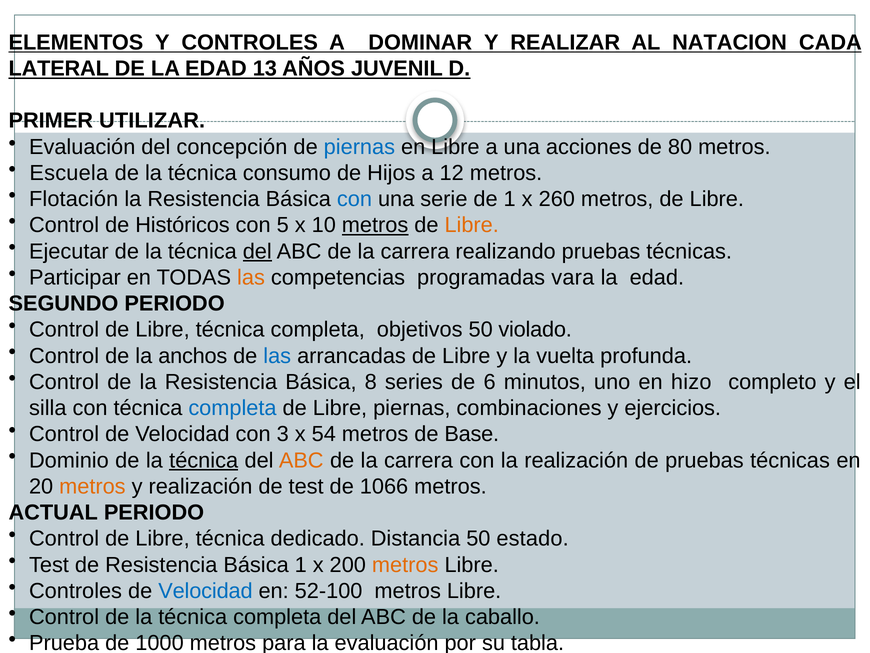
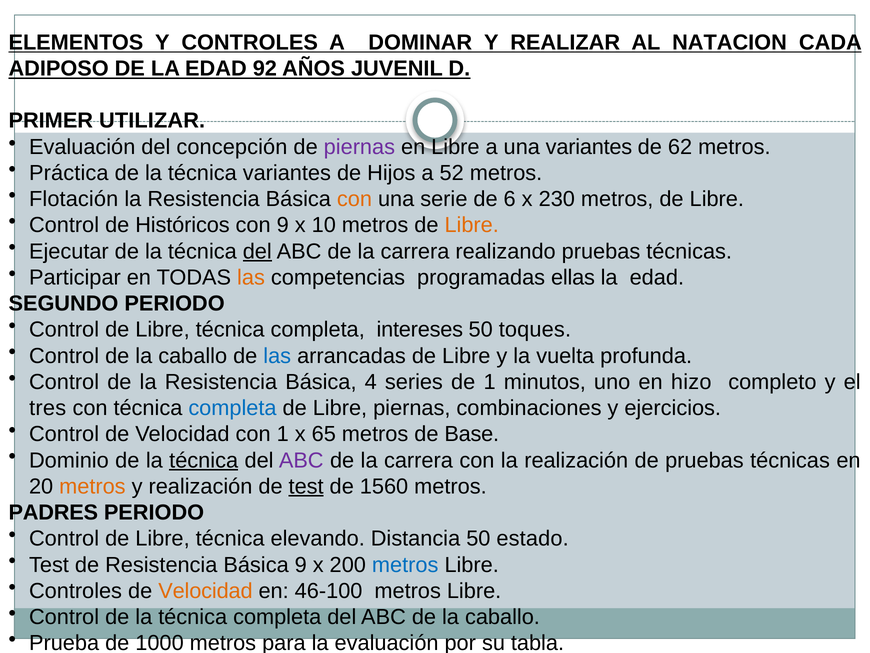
LATERAL: LATERAL -> ADIPOSO
13: 13 -> 92
piernas at (359, 147) colour: blue -> purple
una acciones: acciones -> variantes
80: 80 -> 62
Escuela: Escuela -> Práctica
técnica consumo: consumo -> variantes
12: 12 -> 52
con at (354, 199) colour: blue -> orange
de 1: 1 -> 6
260: 260 -> 230
con 5: 5 -> 9
metros at (375, 225) underline: present -> none
vara: vara -> ellas
objetivos: objetivos -> intereses
violado: violado -> toques
Control de la anchos: anchos -> caballo
8: 8 -> 4
de 6: 6 -> 1
silla: silla -> tres
con 3: 3 -> 1
54: 54 -> 65
ABC at (301, 460) colour: orange -> purple
test at (306, 486) underline: none -> present
1066: 1066 -> 1560
ACTUAL: ACTUAL -> PADRES
dedicado: dedicado -> elevando
Básica 1: 1 -> 9
metros at (405, 564) colour: orange -> blue
Velocidad at (205, 590) colour: blue -> orange
52-100: 52-100 -> 46-100
